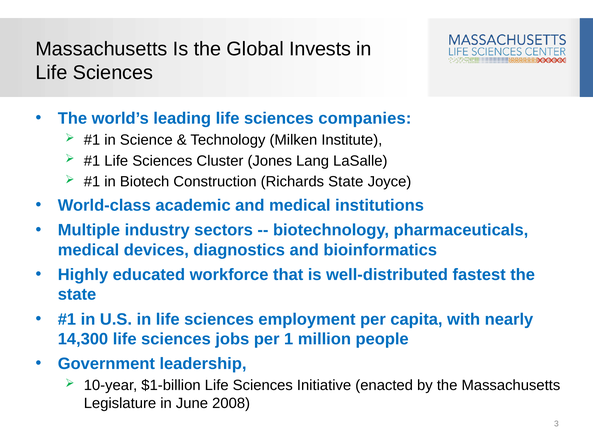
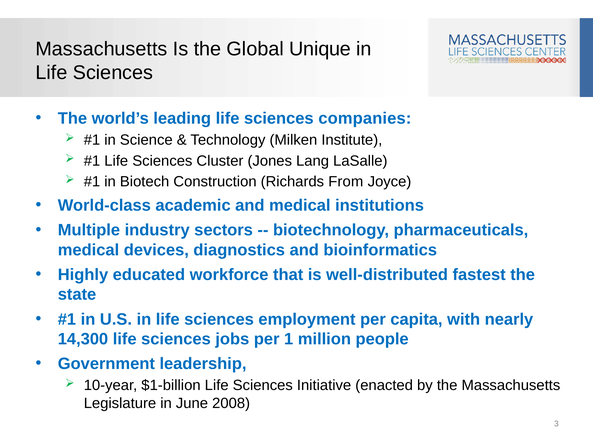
Invests: Invests -> Unique
Richards State: State -> From
